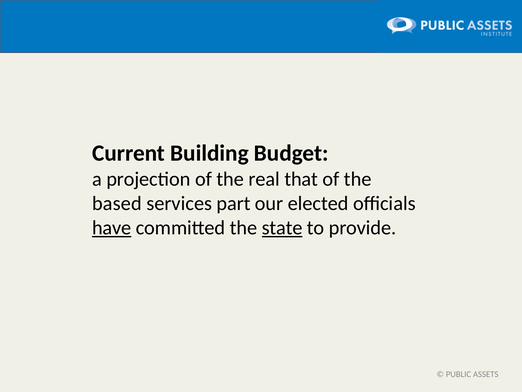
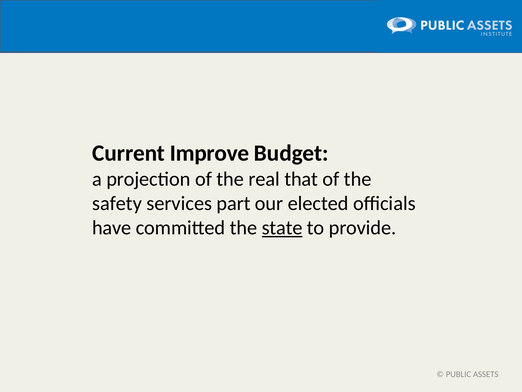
Building: Building -> Improve
based: based -> safety
have underline: present -> none
